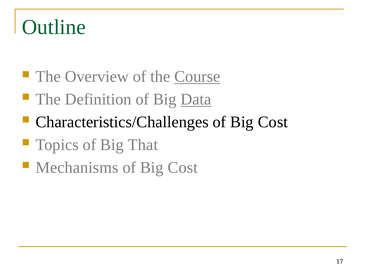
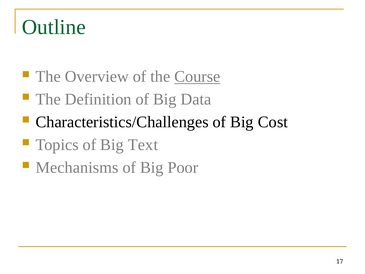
Data underline: present -> none
That: That -> Text
Cost at (183, 167): Cost -> Poor
